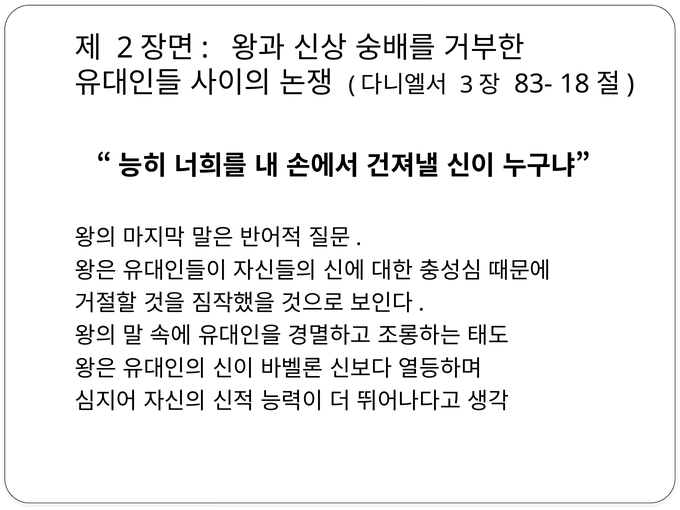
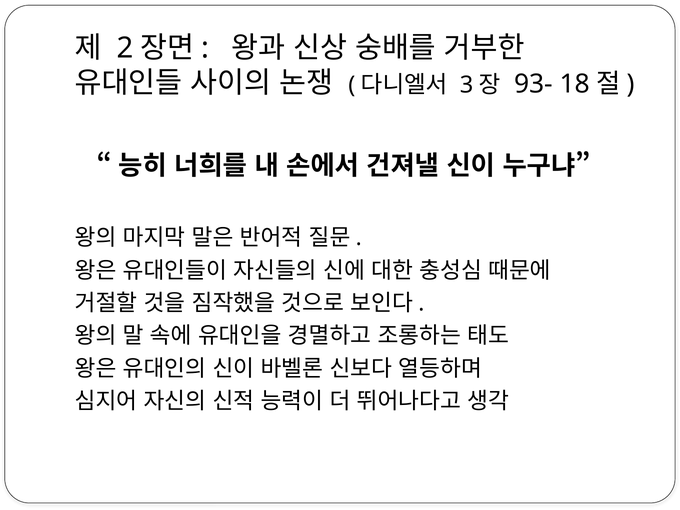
83-: 83- -> 93-
